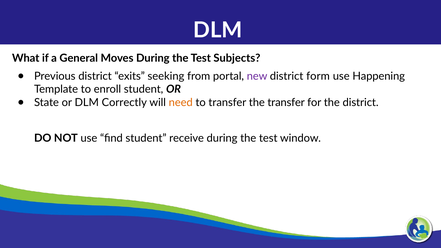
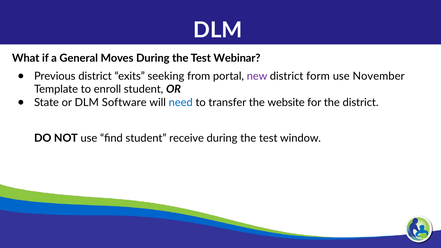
Subjects: Subjects -> Webinar
Happening: Happening -> November
Correctly: Correctly -> Software
need colour: orange -> blue
the transfer: transfer -> website
